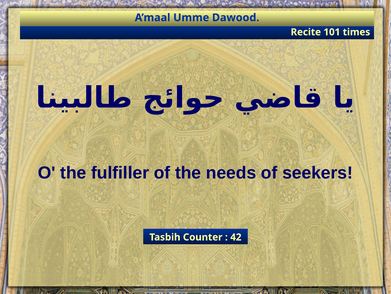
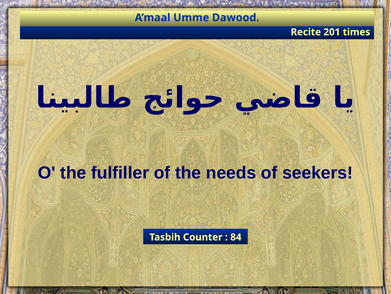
101: 101 -> 201
42: 42 -> 84
